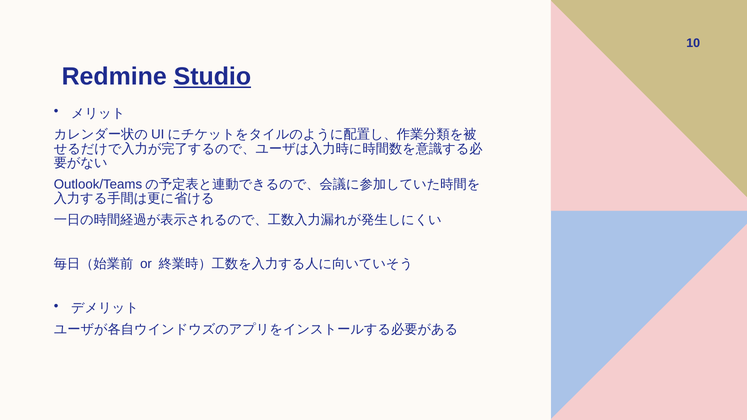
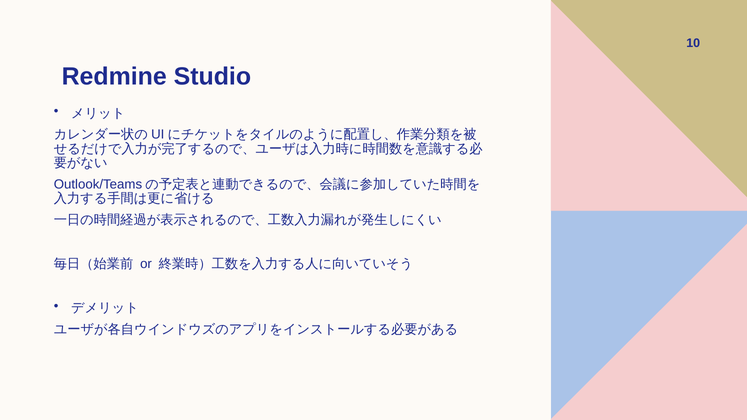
Studio underline: present -> none
